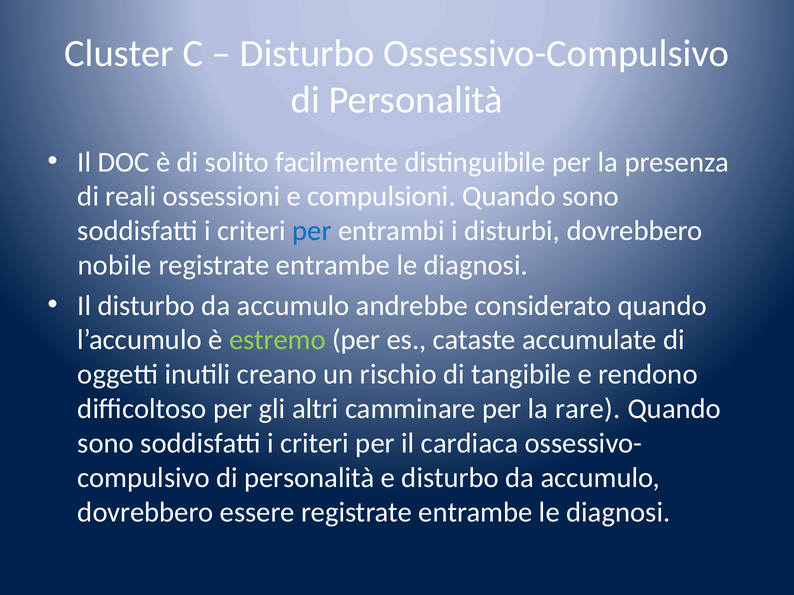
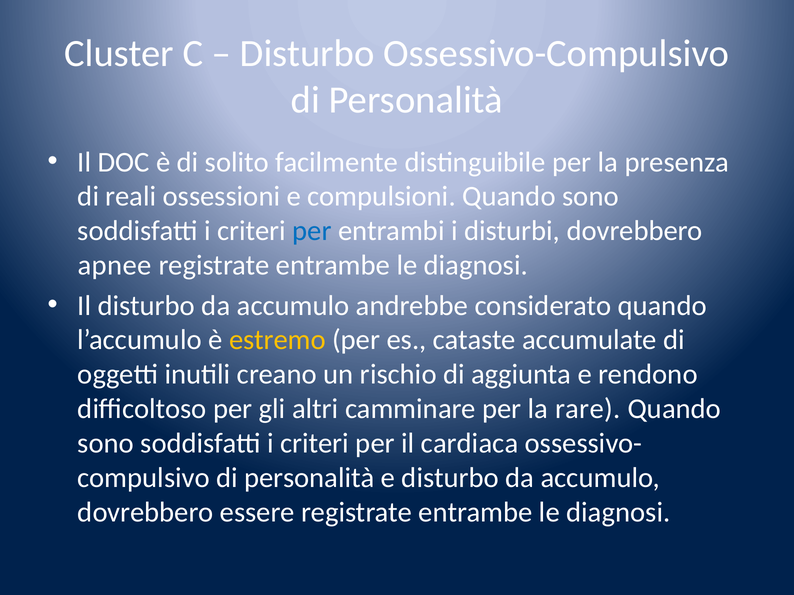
nobile: nobile -> apnee
estremo colour: light green -> yellow
tangibile: tangibile -> aggiunta
